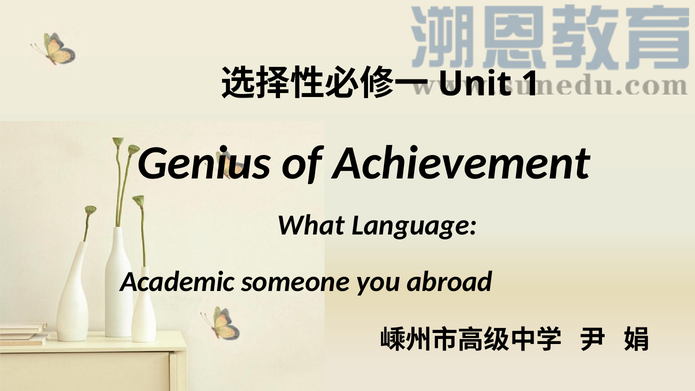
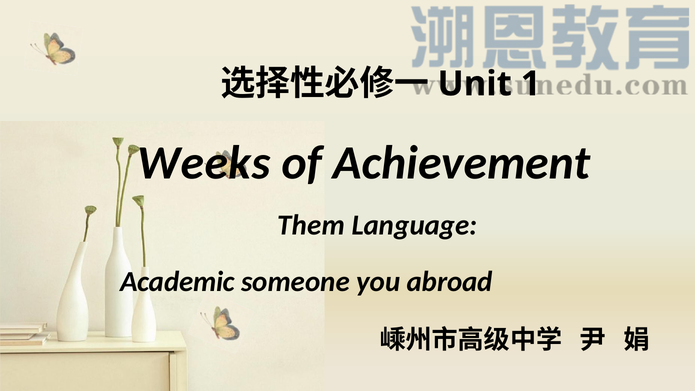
Genius: Genius -> Weeks
What: What -> Them
